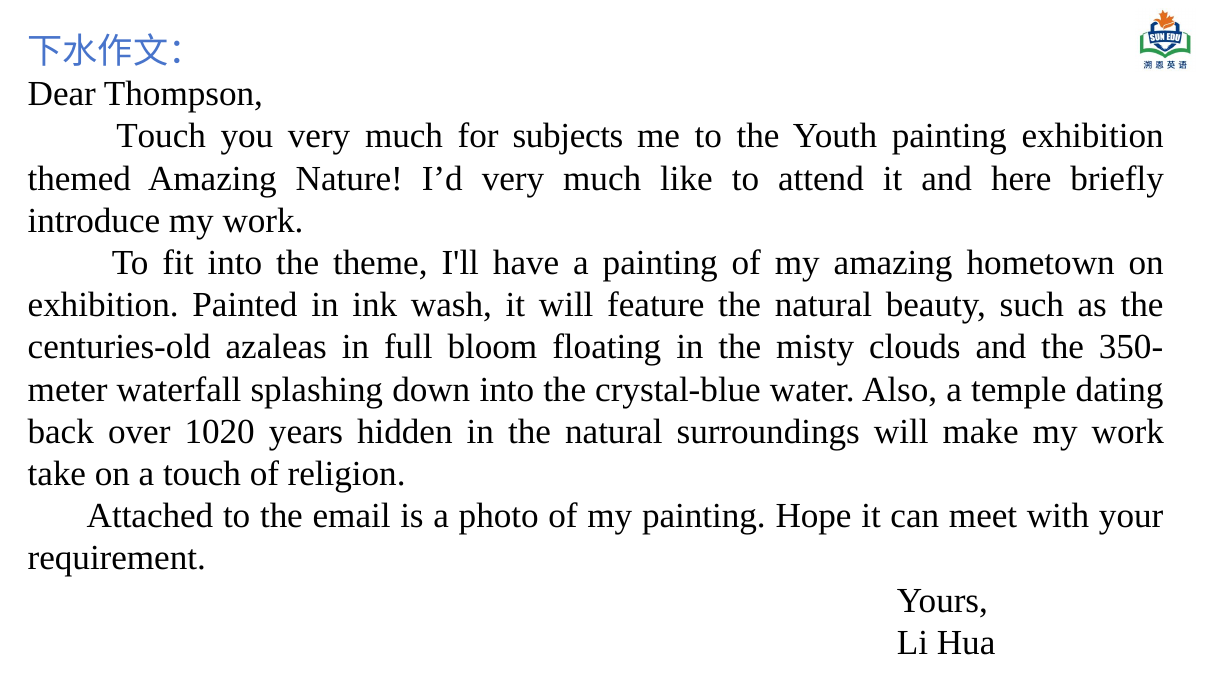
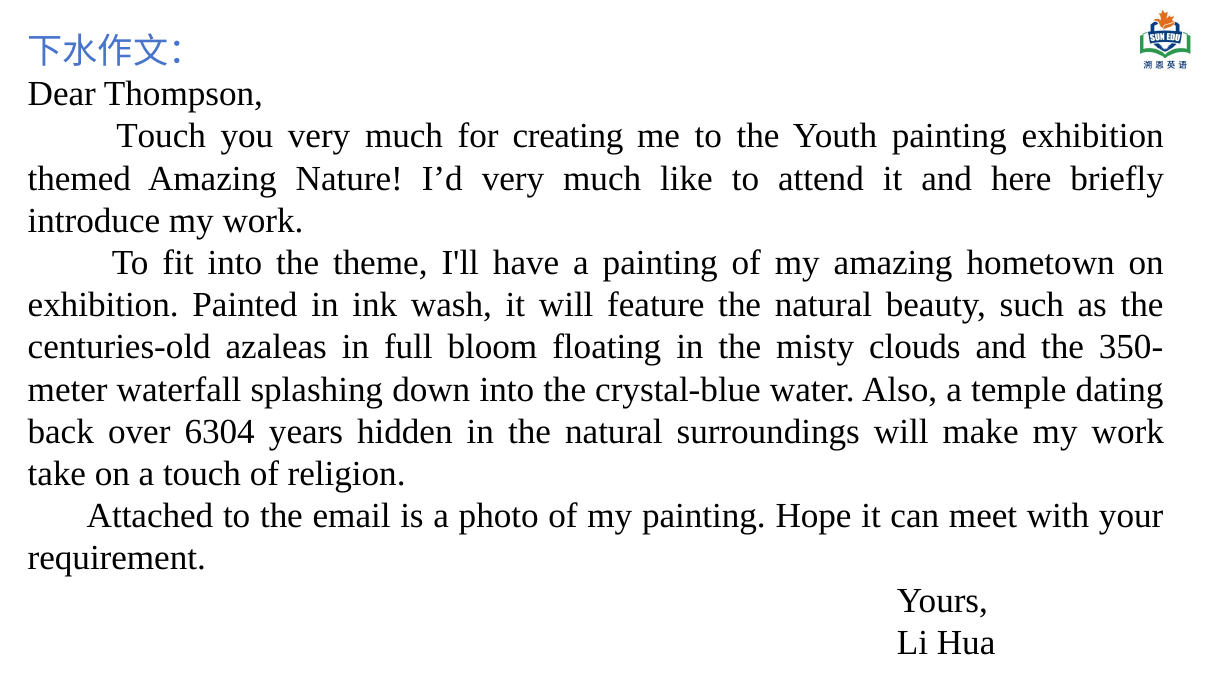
subjects: subjects -> creating
1020: 1020 -> 6304
